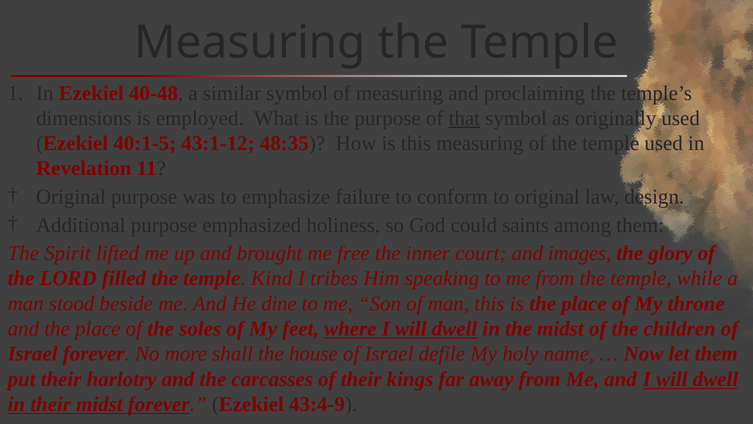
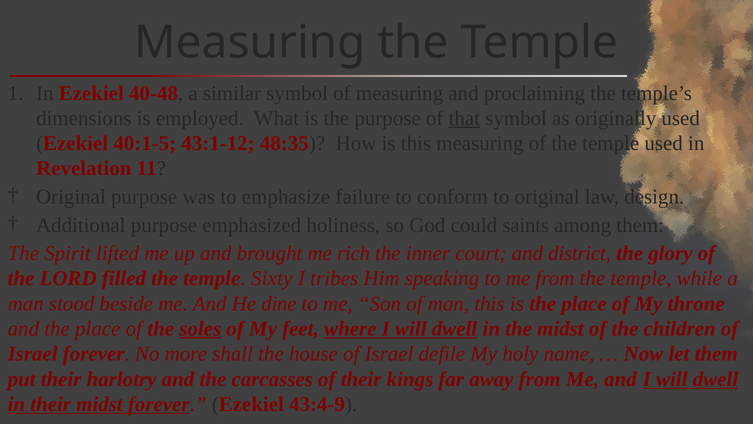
free: free -> rich
images: images -> district
Kind: Kind -> Sixty
soles underline: none -> present
